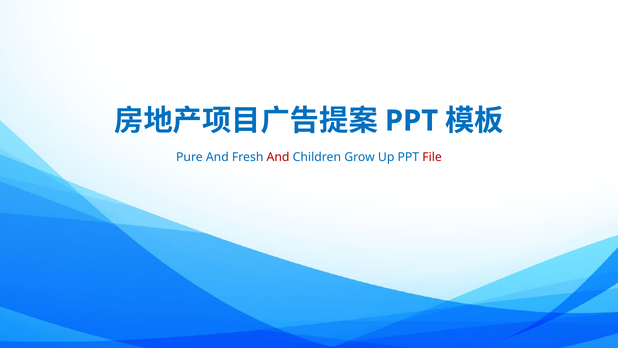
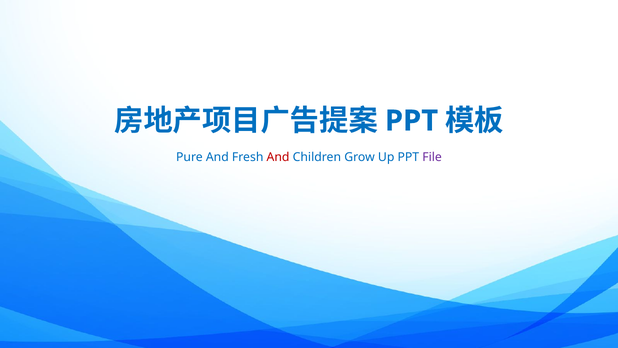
File colour: red -> purple
